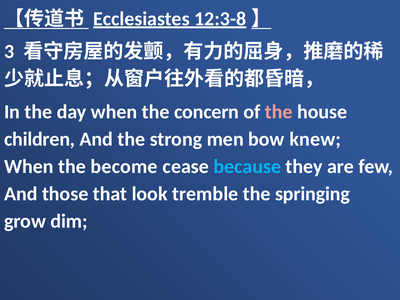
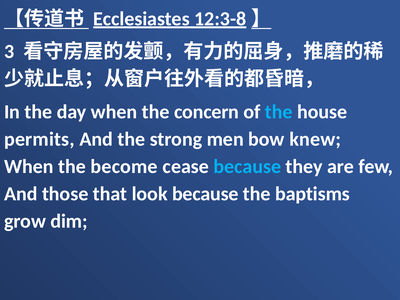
the at (279, 112) colour: pink -> light blue
children: children -> permits
look tremble: tremble -> because
springing: springing -> baptisms
